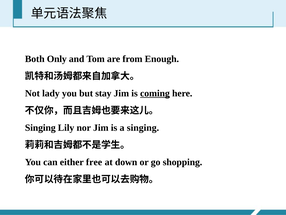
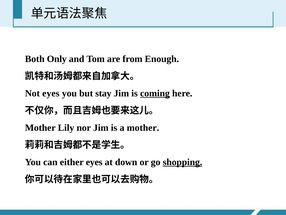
Not lady: lady -> eyes
Singing at (40, 127): Singing -> Mother
a singing: singing -> mother
either free: free -> eyes
shopping underline: none -> present
